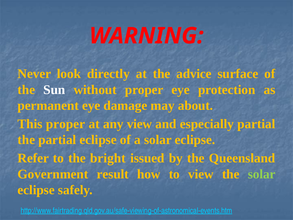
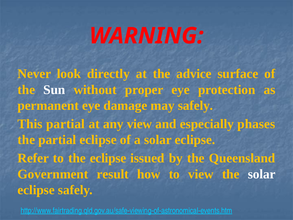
may about: about -> safely
This proper: proper -> partial
especially partial: partial -> phases
the bright: bright -> eclipse
solar at (262, 173) colour: light green -> white
